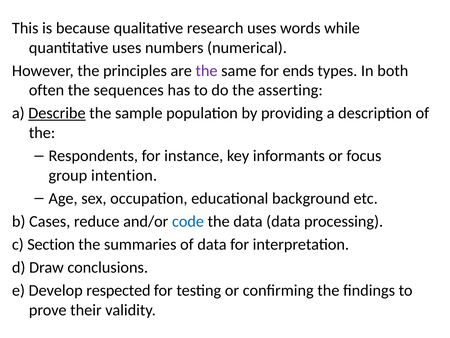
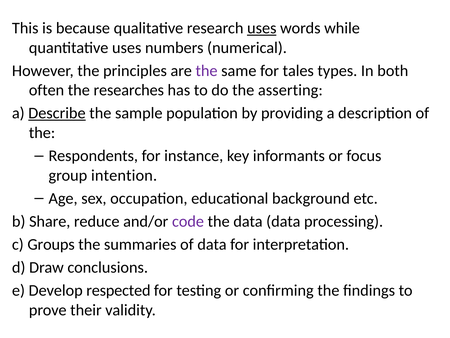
uses at (262, 28) underline: none -> present
ends: ends -> tales
sequences: sequences -> researches
Cases: Cases -> Share
code colour: blue -> purple
Section: Section -> Groups
